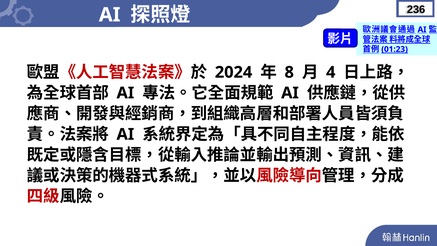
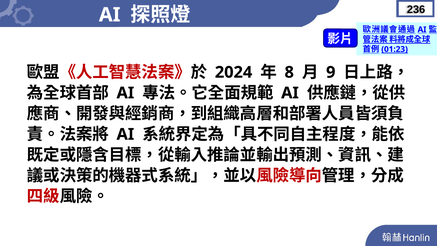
4: 4 -> 9
